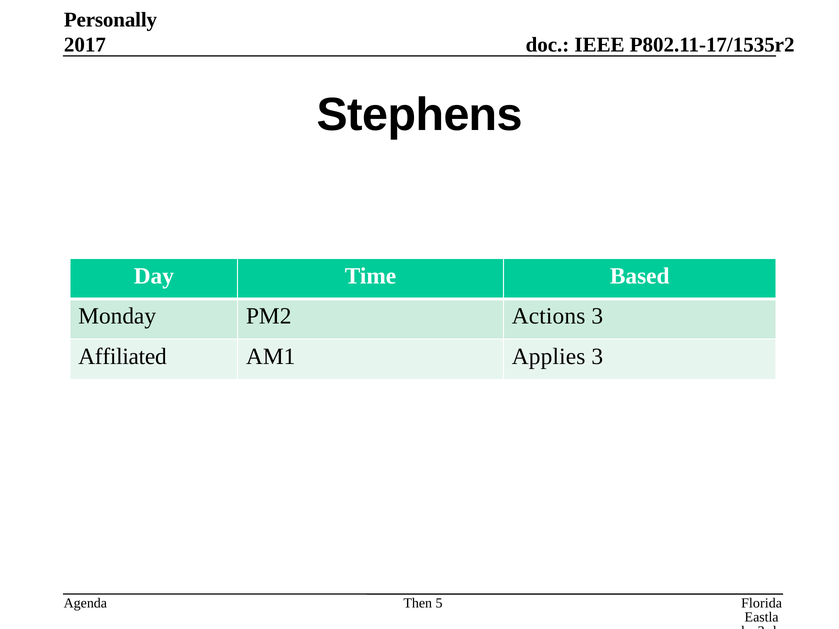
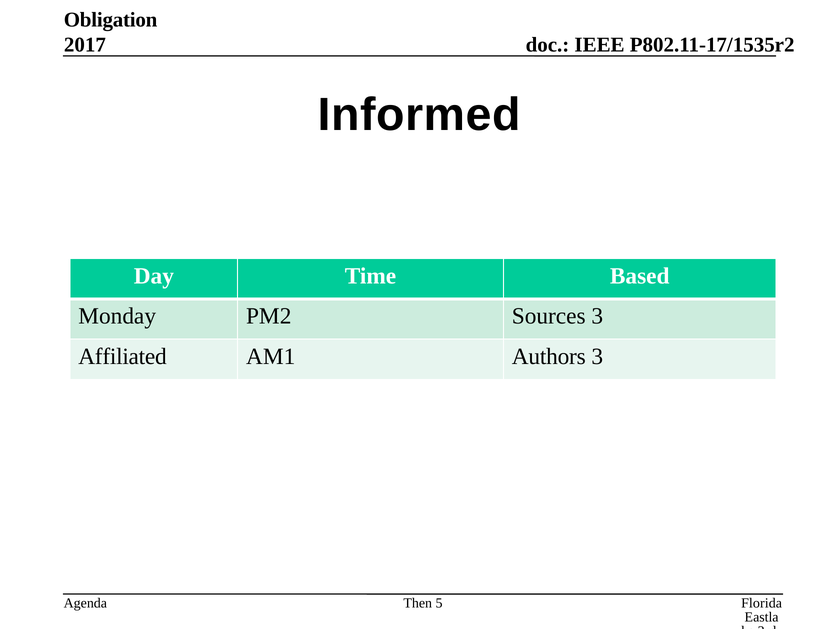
Personally: Personally -> Obligation
Stephens: Stephens -> Informed
Actions: Actions -> Sources
Applies: Applies -> Authors
